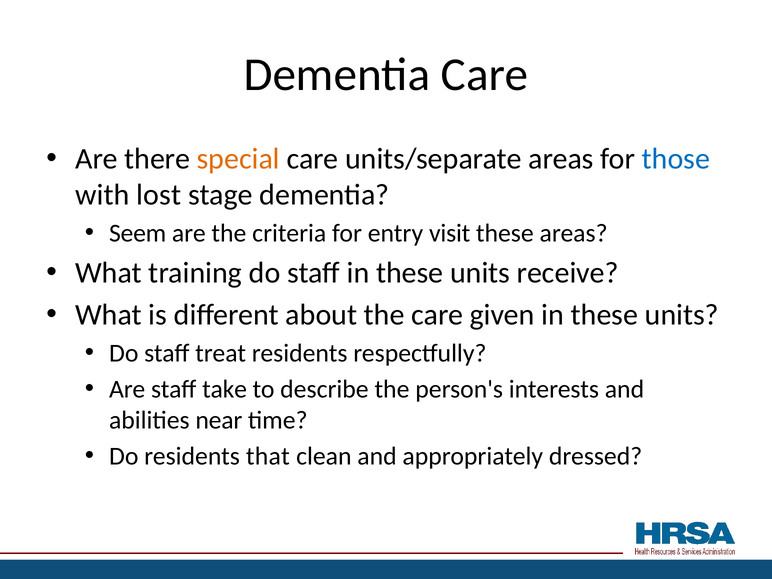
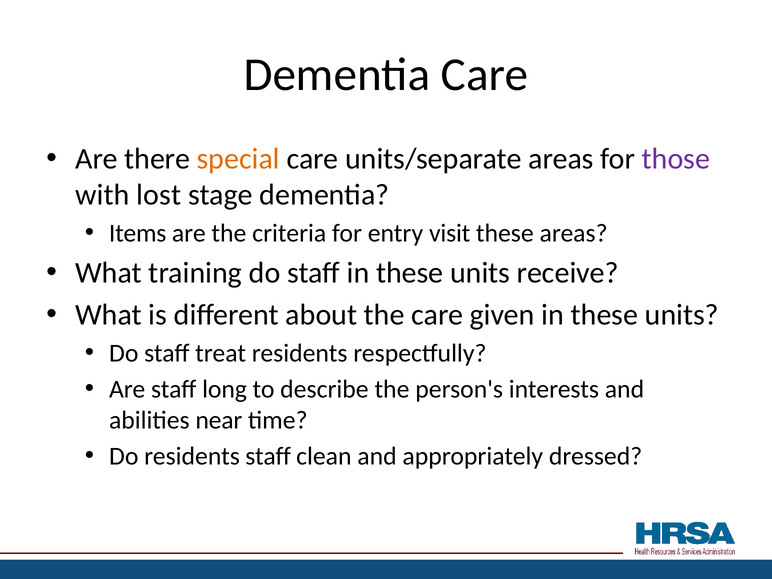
those colour: blue -> purple
Seem: Seem -> Items
take: take -> long
residents that: that -> staff
